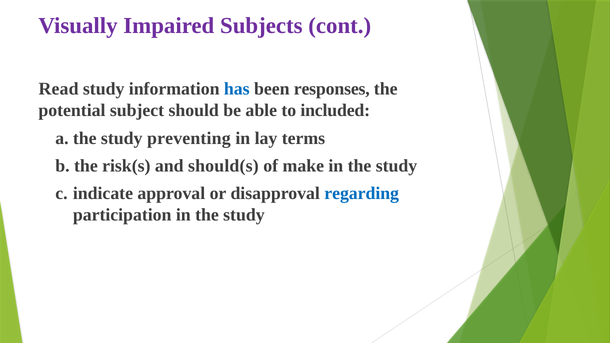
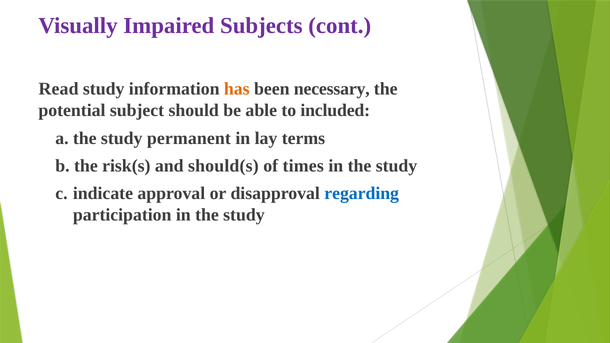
has colour: blue -> orange
responses: responses -> necessary
preventing: preventing -> permanent
make: make -> times
